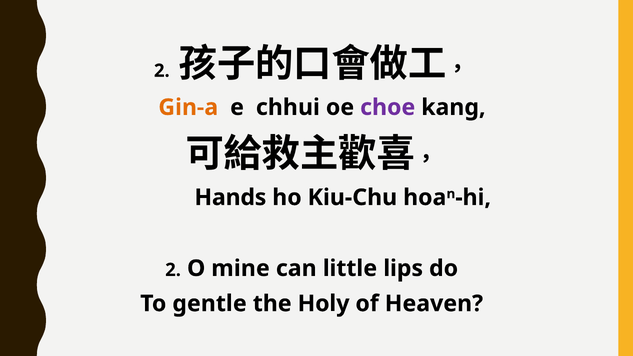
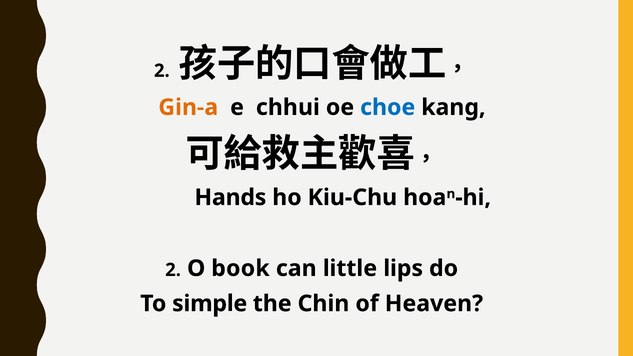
choe colour: purple -> blue
mine: mine -> book
gentle: gentle -> simple
Holy: Holy -> Chin
